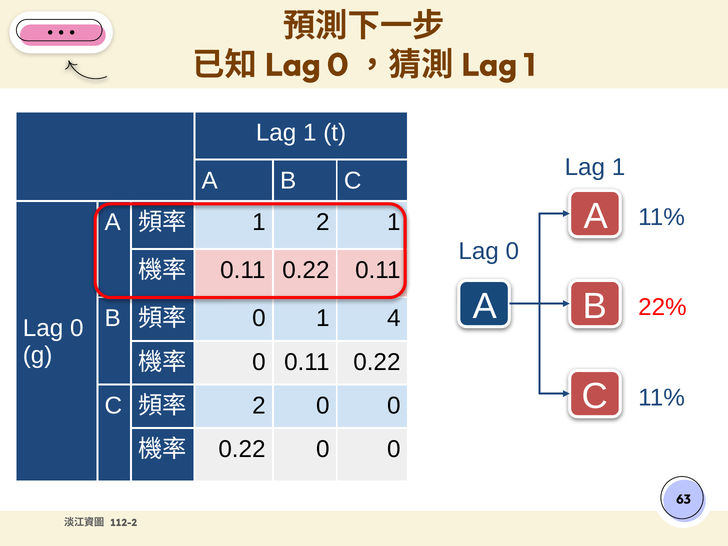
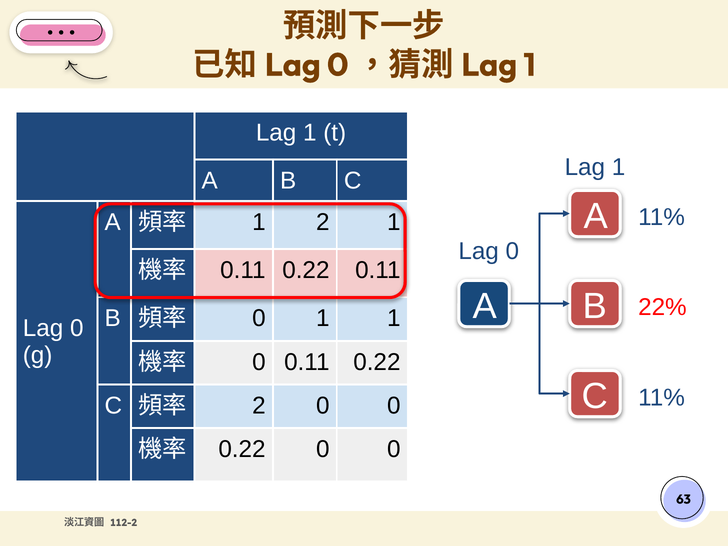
1 4: 4 -> 1
